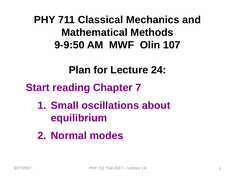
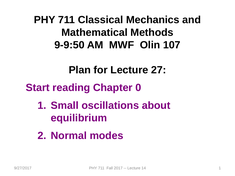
24: 24 -> 27
7: 7 -> 0
